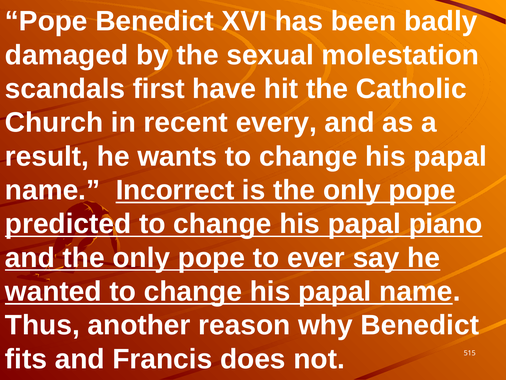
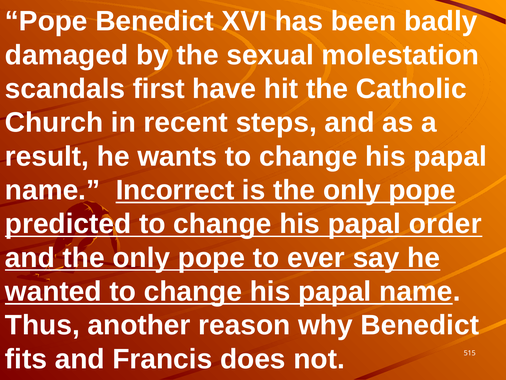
every: every -> steps
piano: piano -> order
